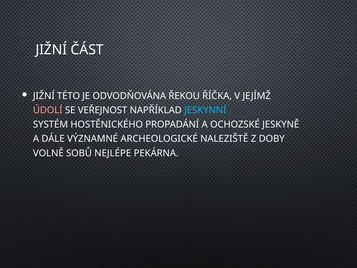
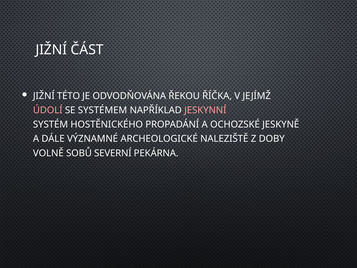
VEŘEJNOST: VEŘEJNOST -> SYSTÉMEM
JESKYNNÍ colour: light blue -> pink
NEJLÉPE: NEJLÉPE -> SEVERNÍ
